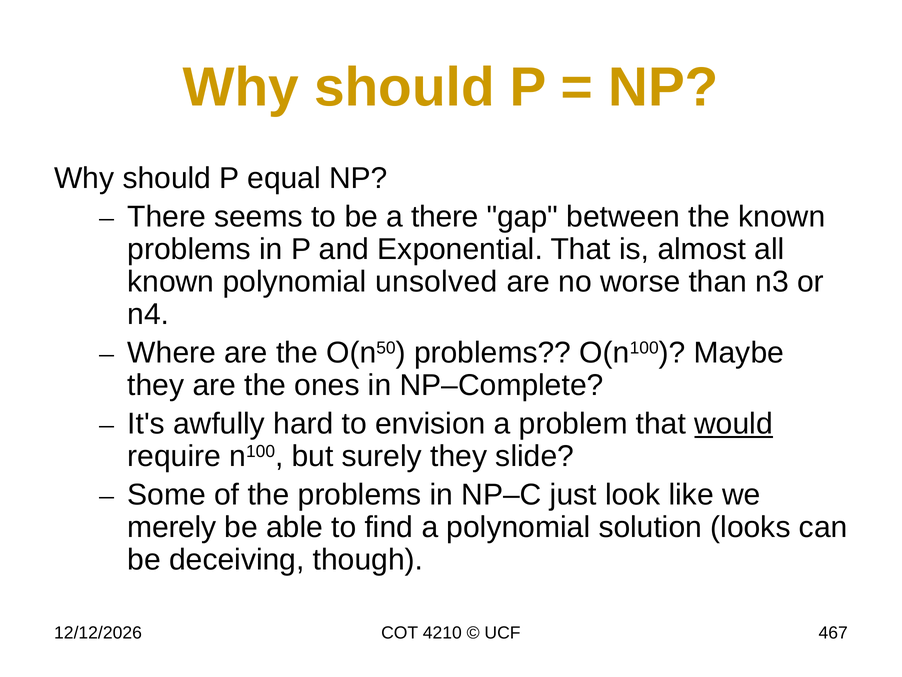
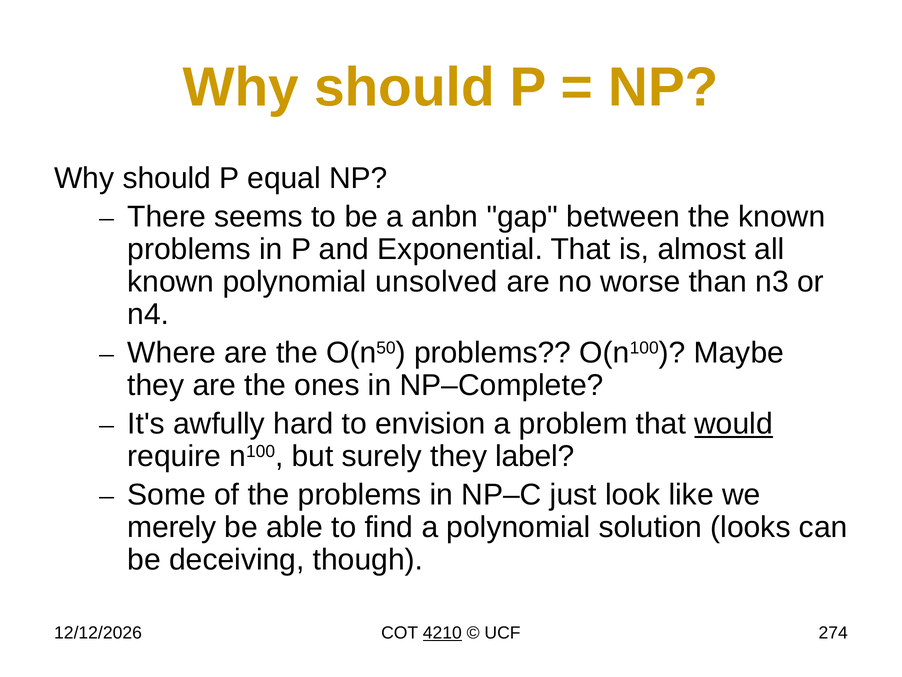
a there: there -> anbn
slide: slide -> label
4210 underline: none -> present
467: 467 -> 274
